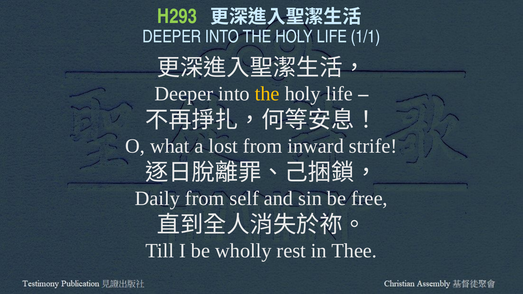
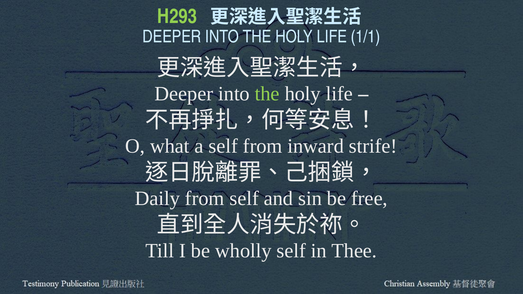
the at (267, 94) colour: yellow -> light green
a lost: lost -> self
wholly rest: rest -> self
